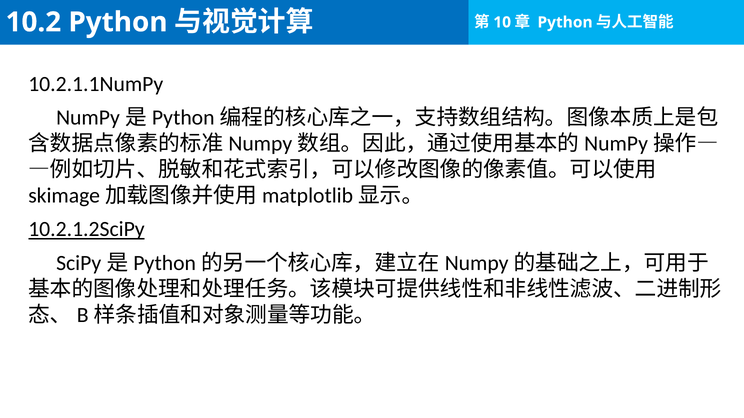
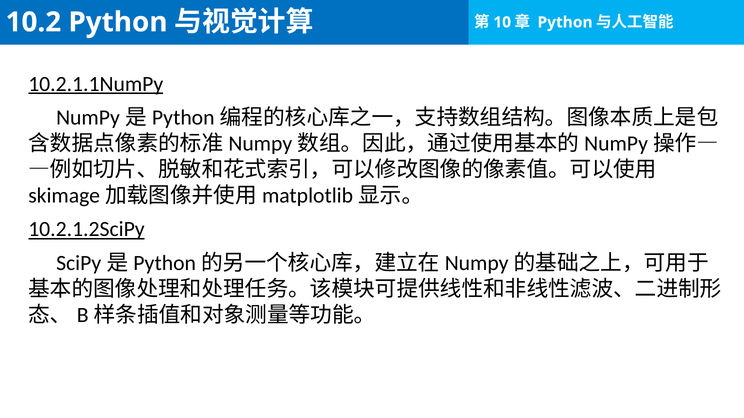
10.2.1.1NumPy underline: none -> present
